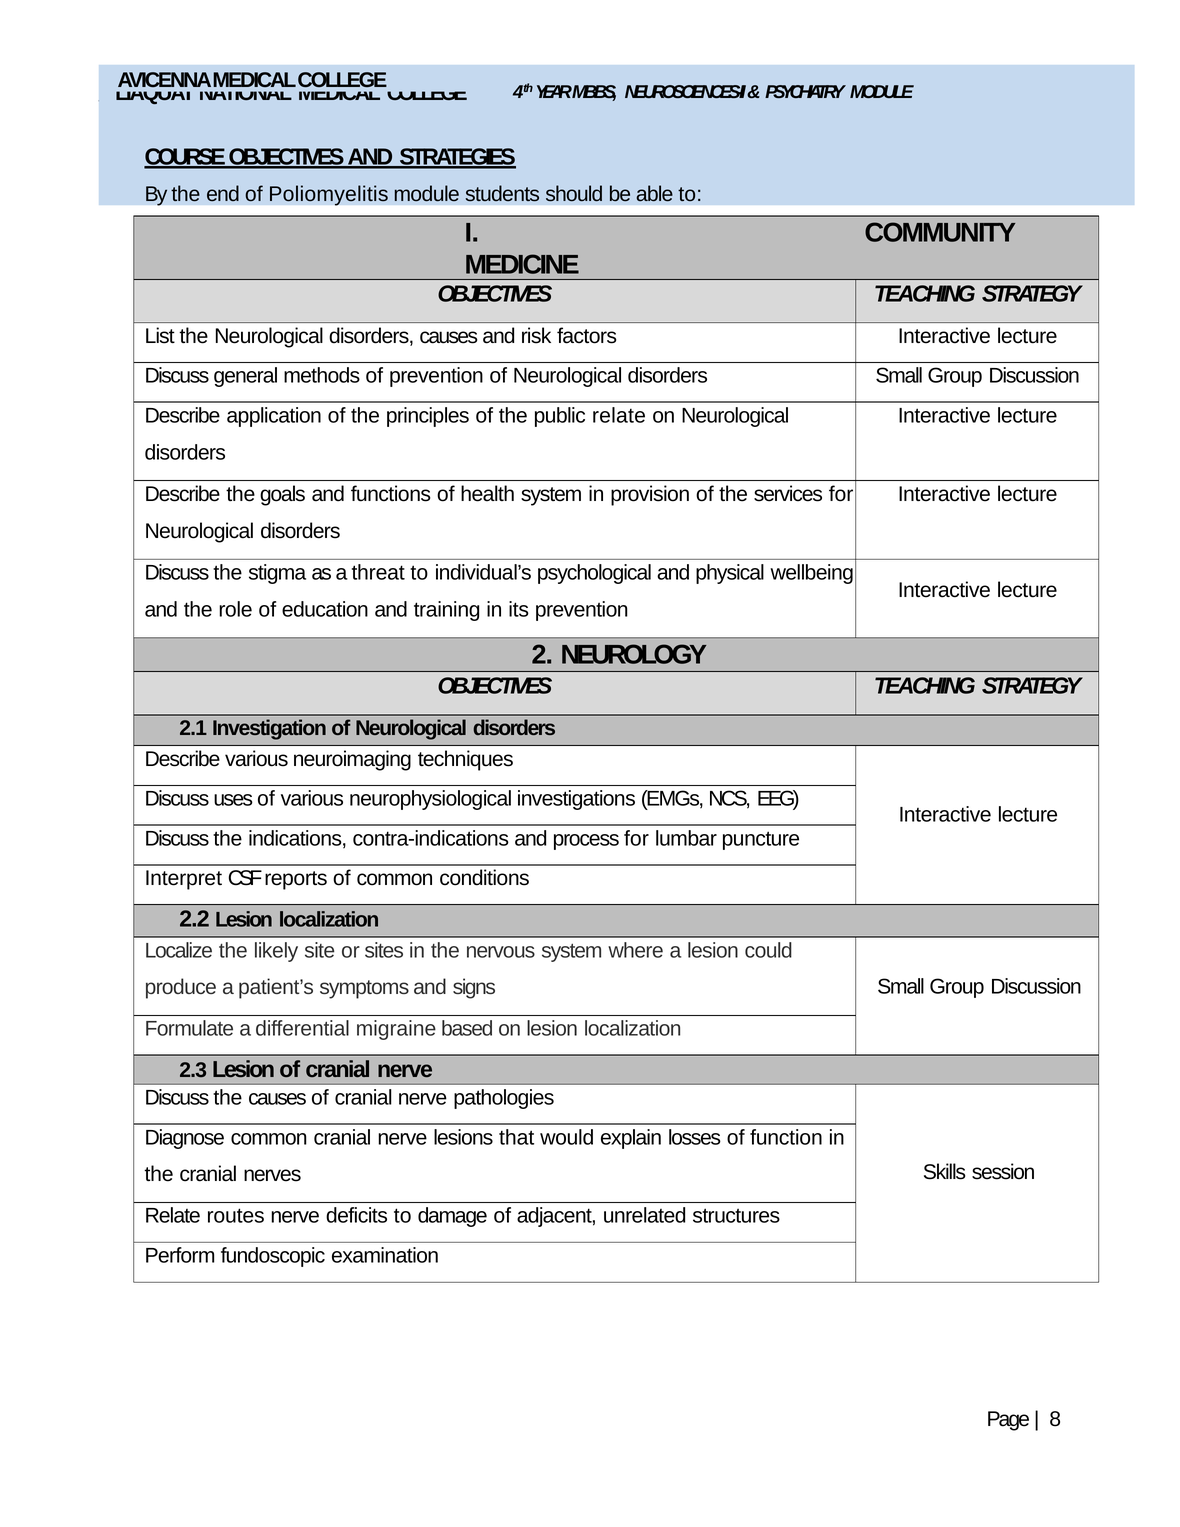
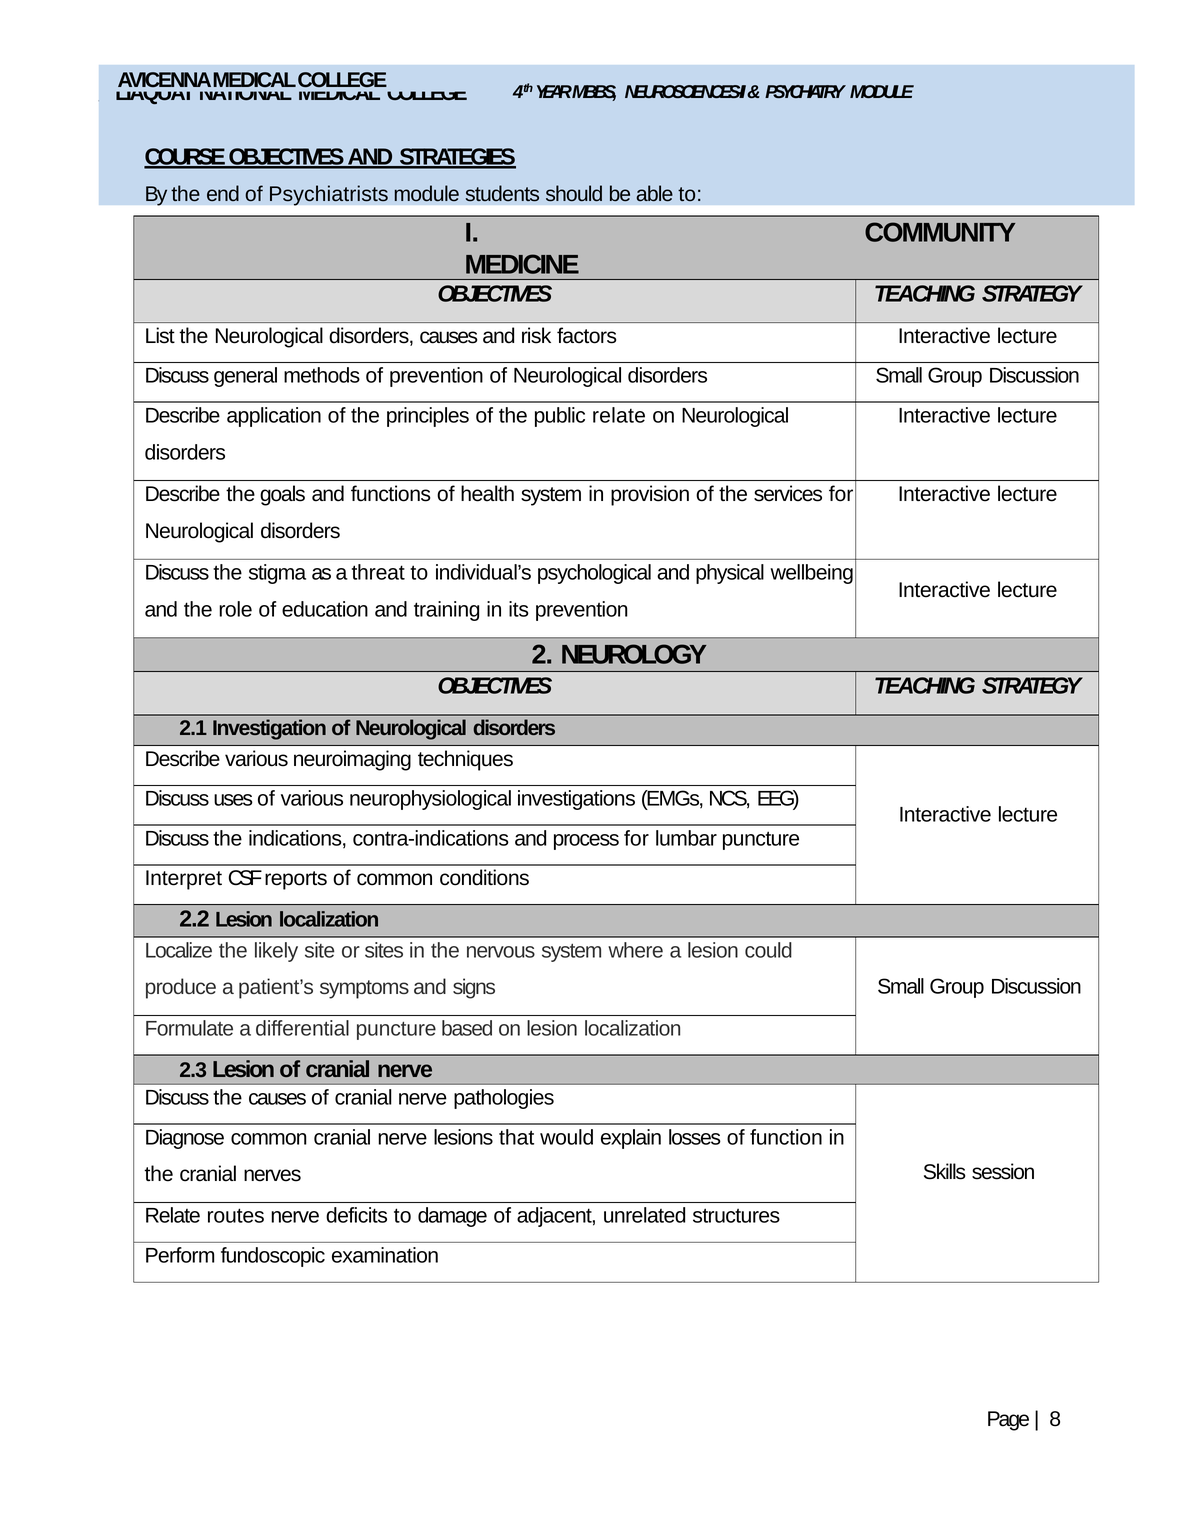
Poliomyelitis: Poliomyelitis -> Psychiatrists
differential migraine: migraine -> puncture
